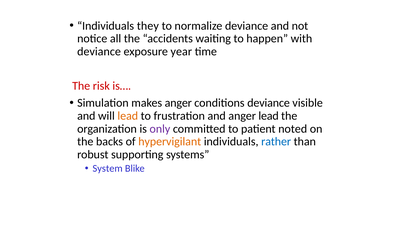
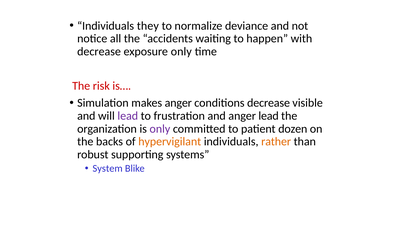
deviance at (99, 52): deviance -> decrease
exposure year: year -> only
conditions deviance: deviance -> decrease
lead at (128, 116) colour: orange -> purple
noted: noted -> dozen
rather colour: blue -> orange
